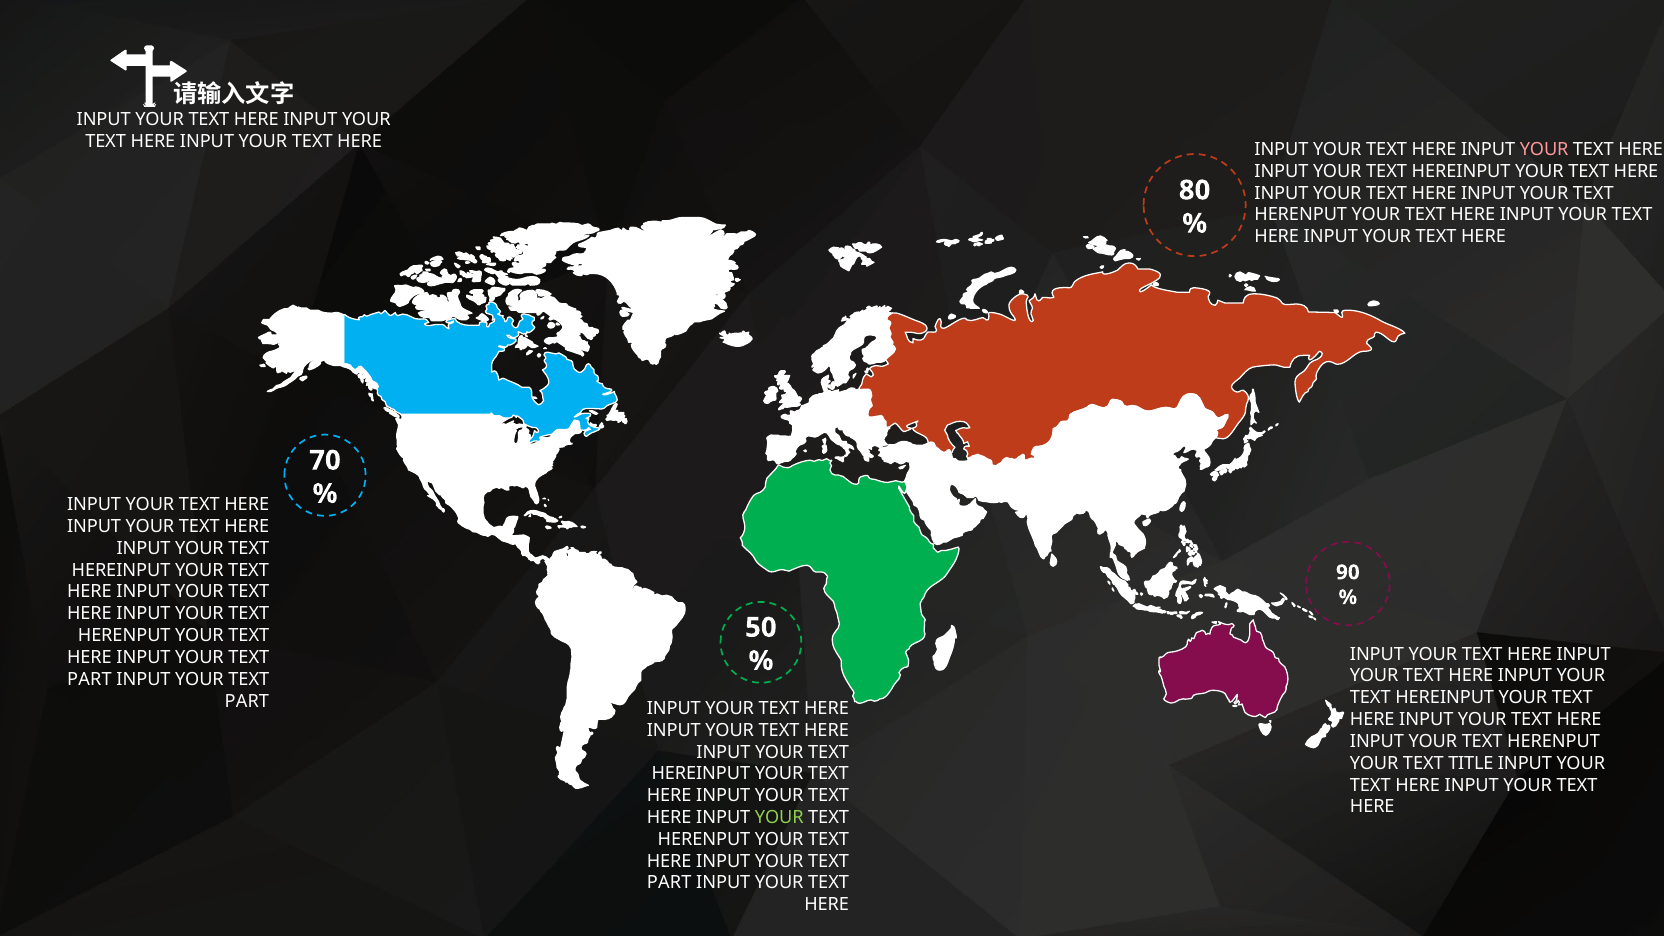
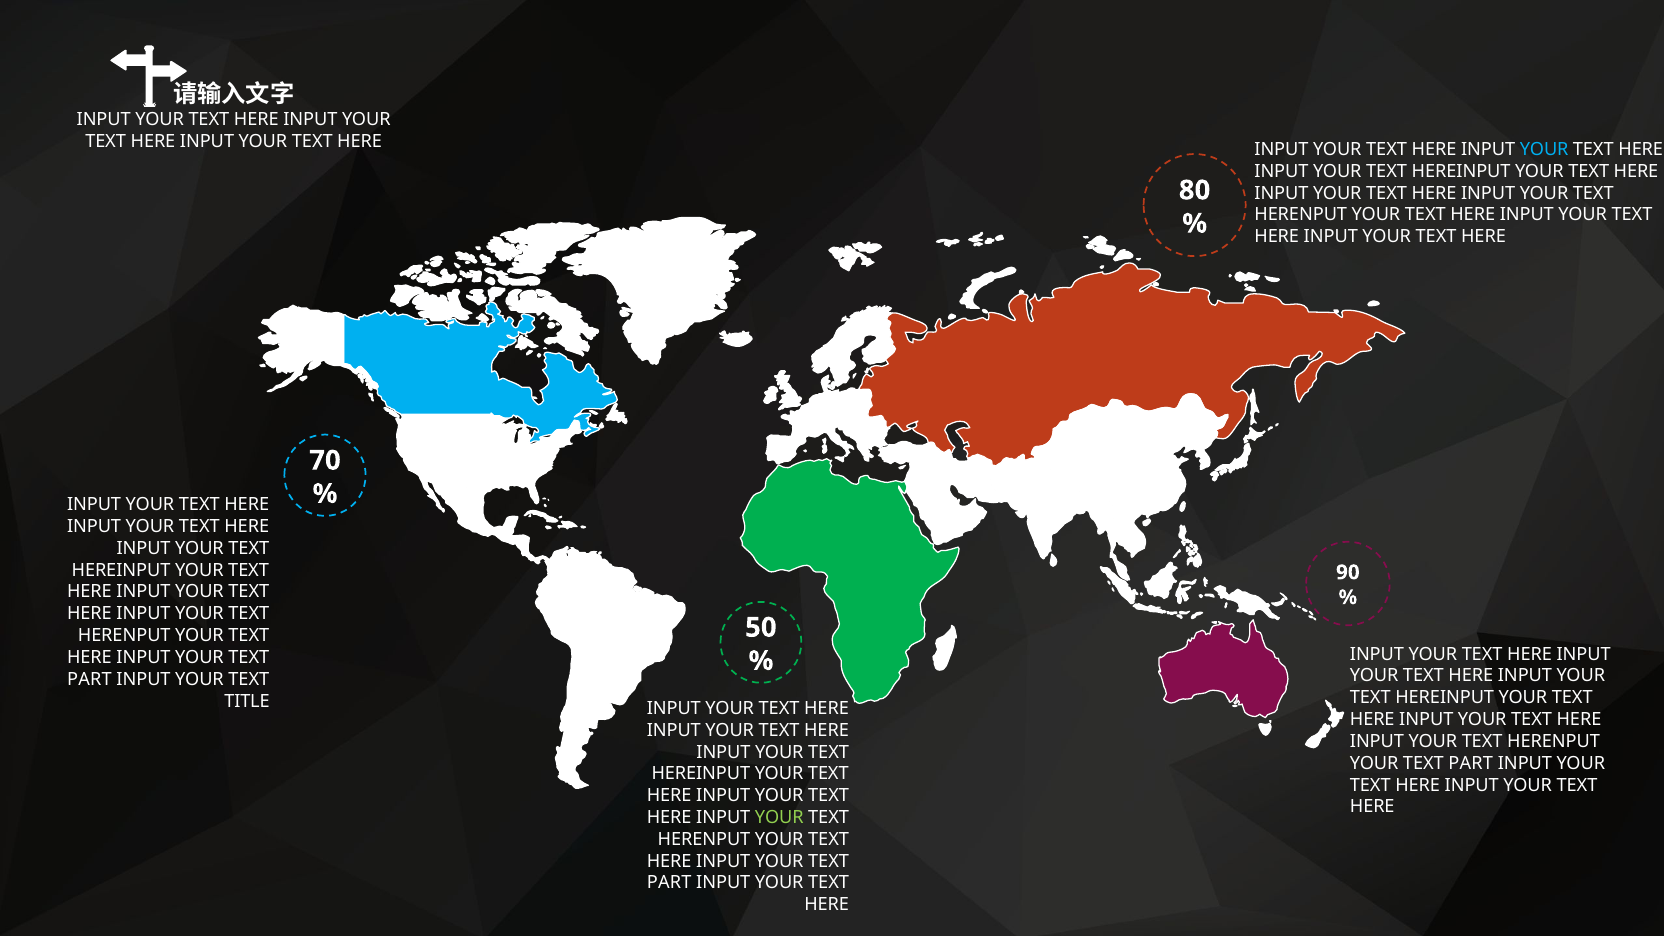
YOUR at (1544, 149) colour: pink -> light blue
PART at (247, 701): PART -> TITLE
TITLE at (1471, 763): TITLE -> PART
